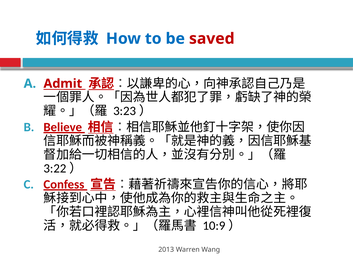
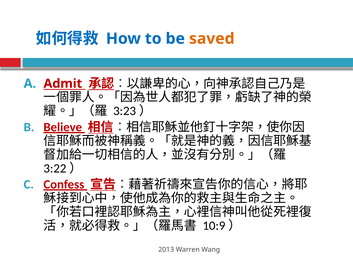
saved colour: red -> orange
